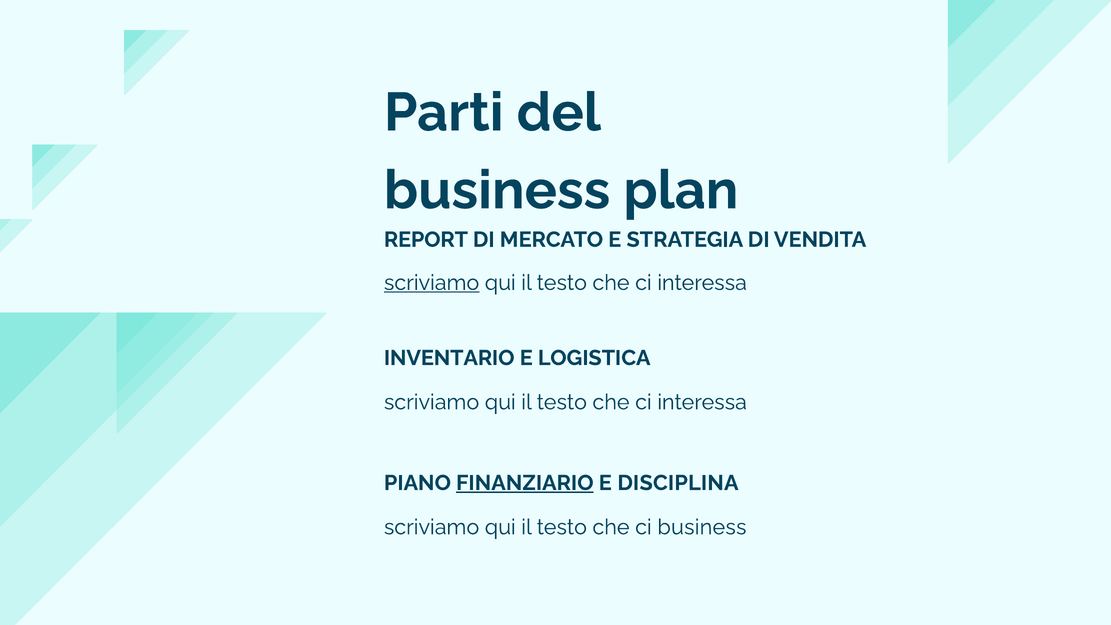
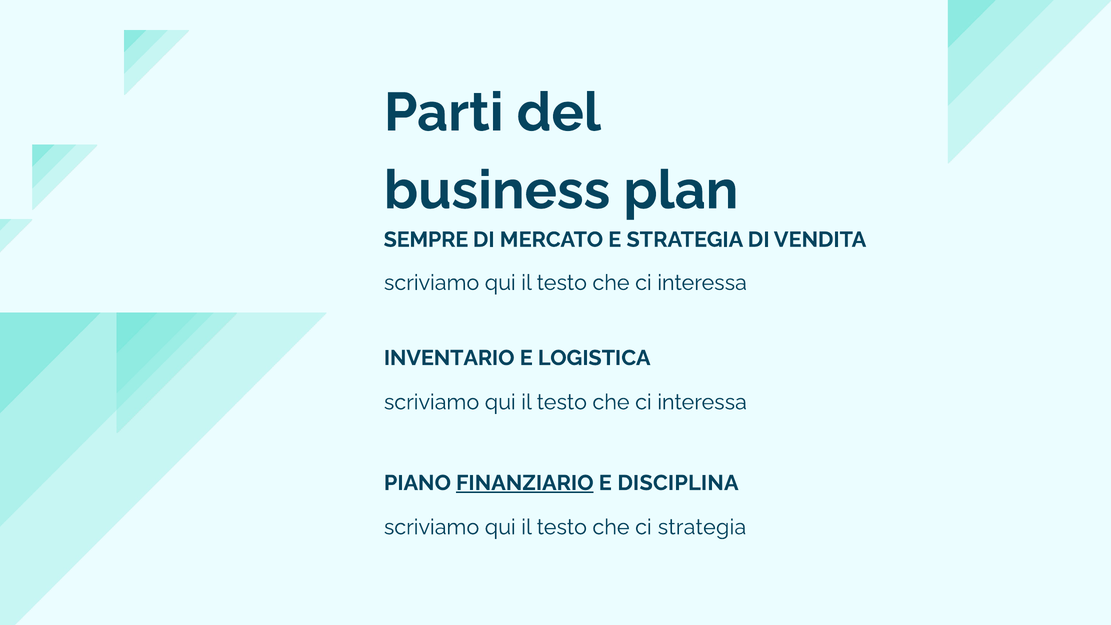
REPORT: REPORT -> SEMPRE
scriviamo at (432, 283) underline: present -> none
ci business: business -> strategia
